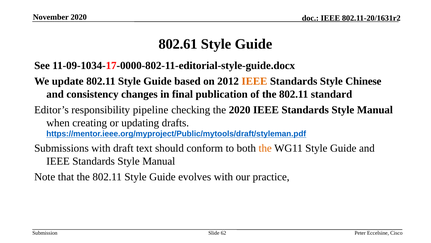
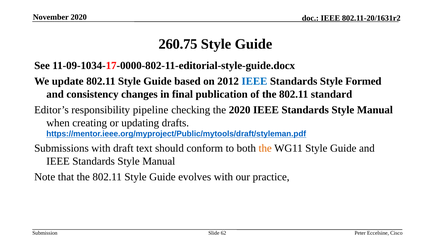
802.61: 802.61 -> 260.75
IEEE at (254, 81) colour: orange -> blue
Chinese: Chinese -> Formed
